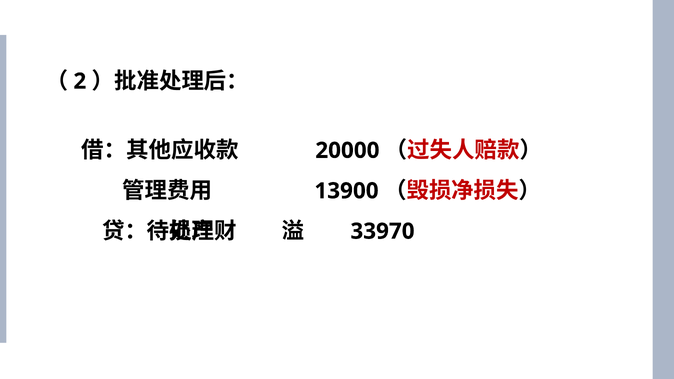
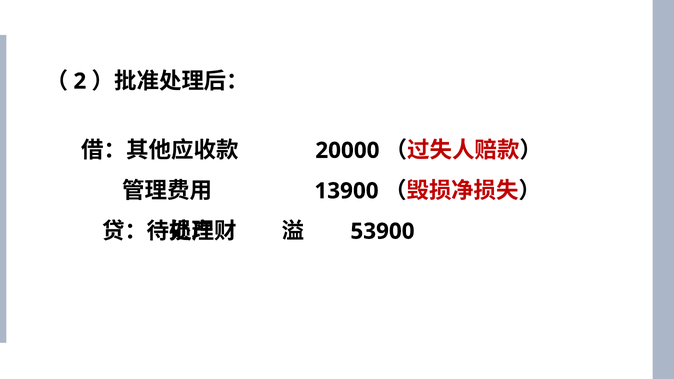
33970: 33970 -> 53900
